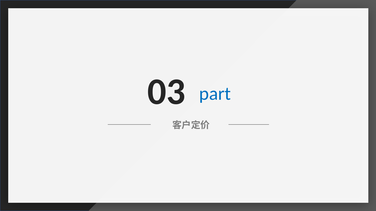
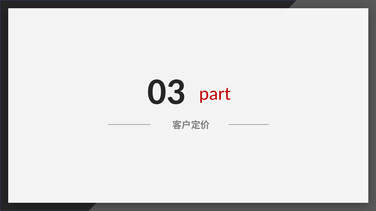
part colour: blue -> red
